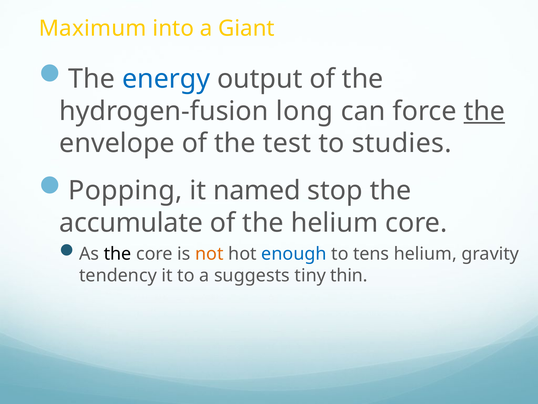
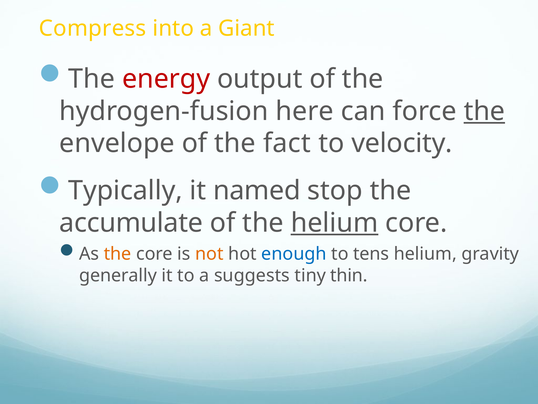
Maximum: Maximum -> Compress
energy colour: blue -> red
long: long -> here
test: test -> fact
studies: studies -> velocity
Popping: Popping -> Typically
helium at (335, 223) underline: none -> present
the at (118, 254) colour: black -> orange
tendency: tendency -> generally
